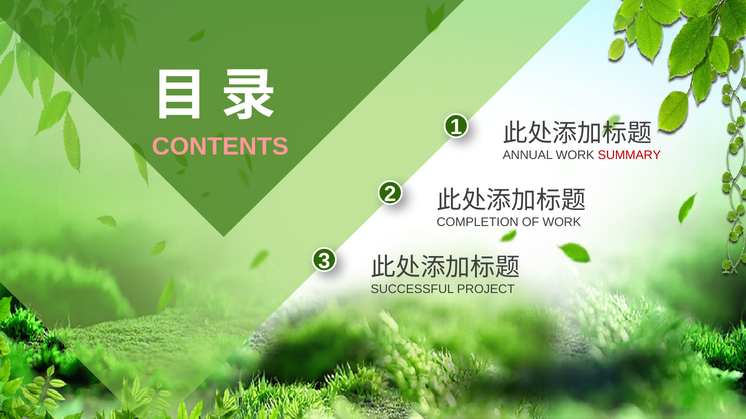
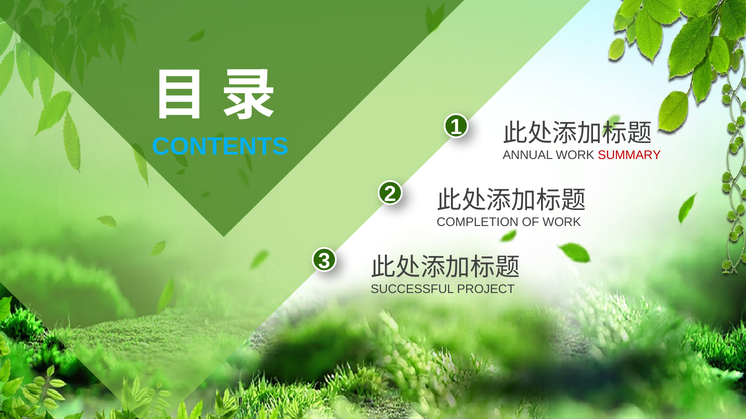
CONTENTS colour: pink -> light blue
